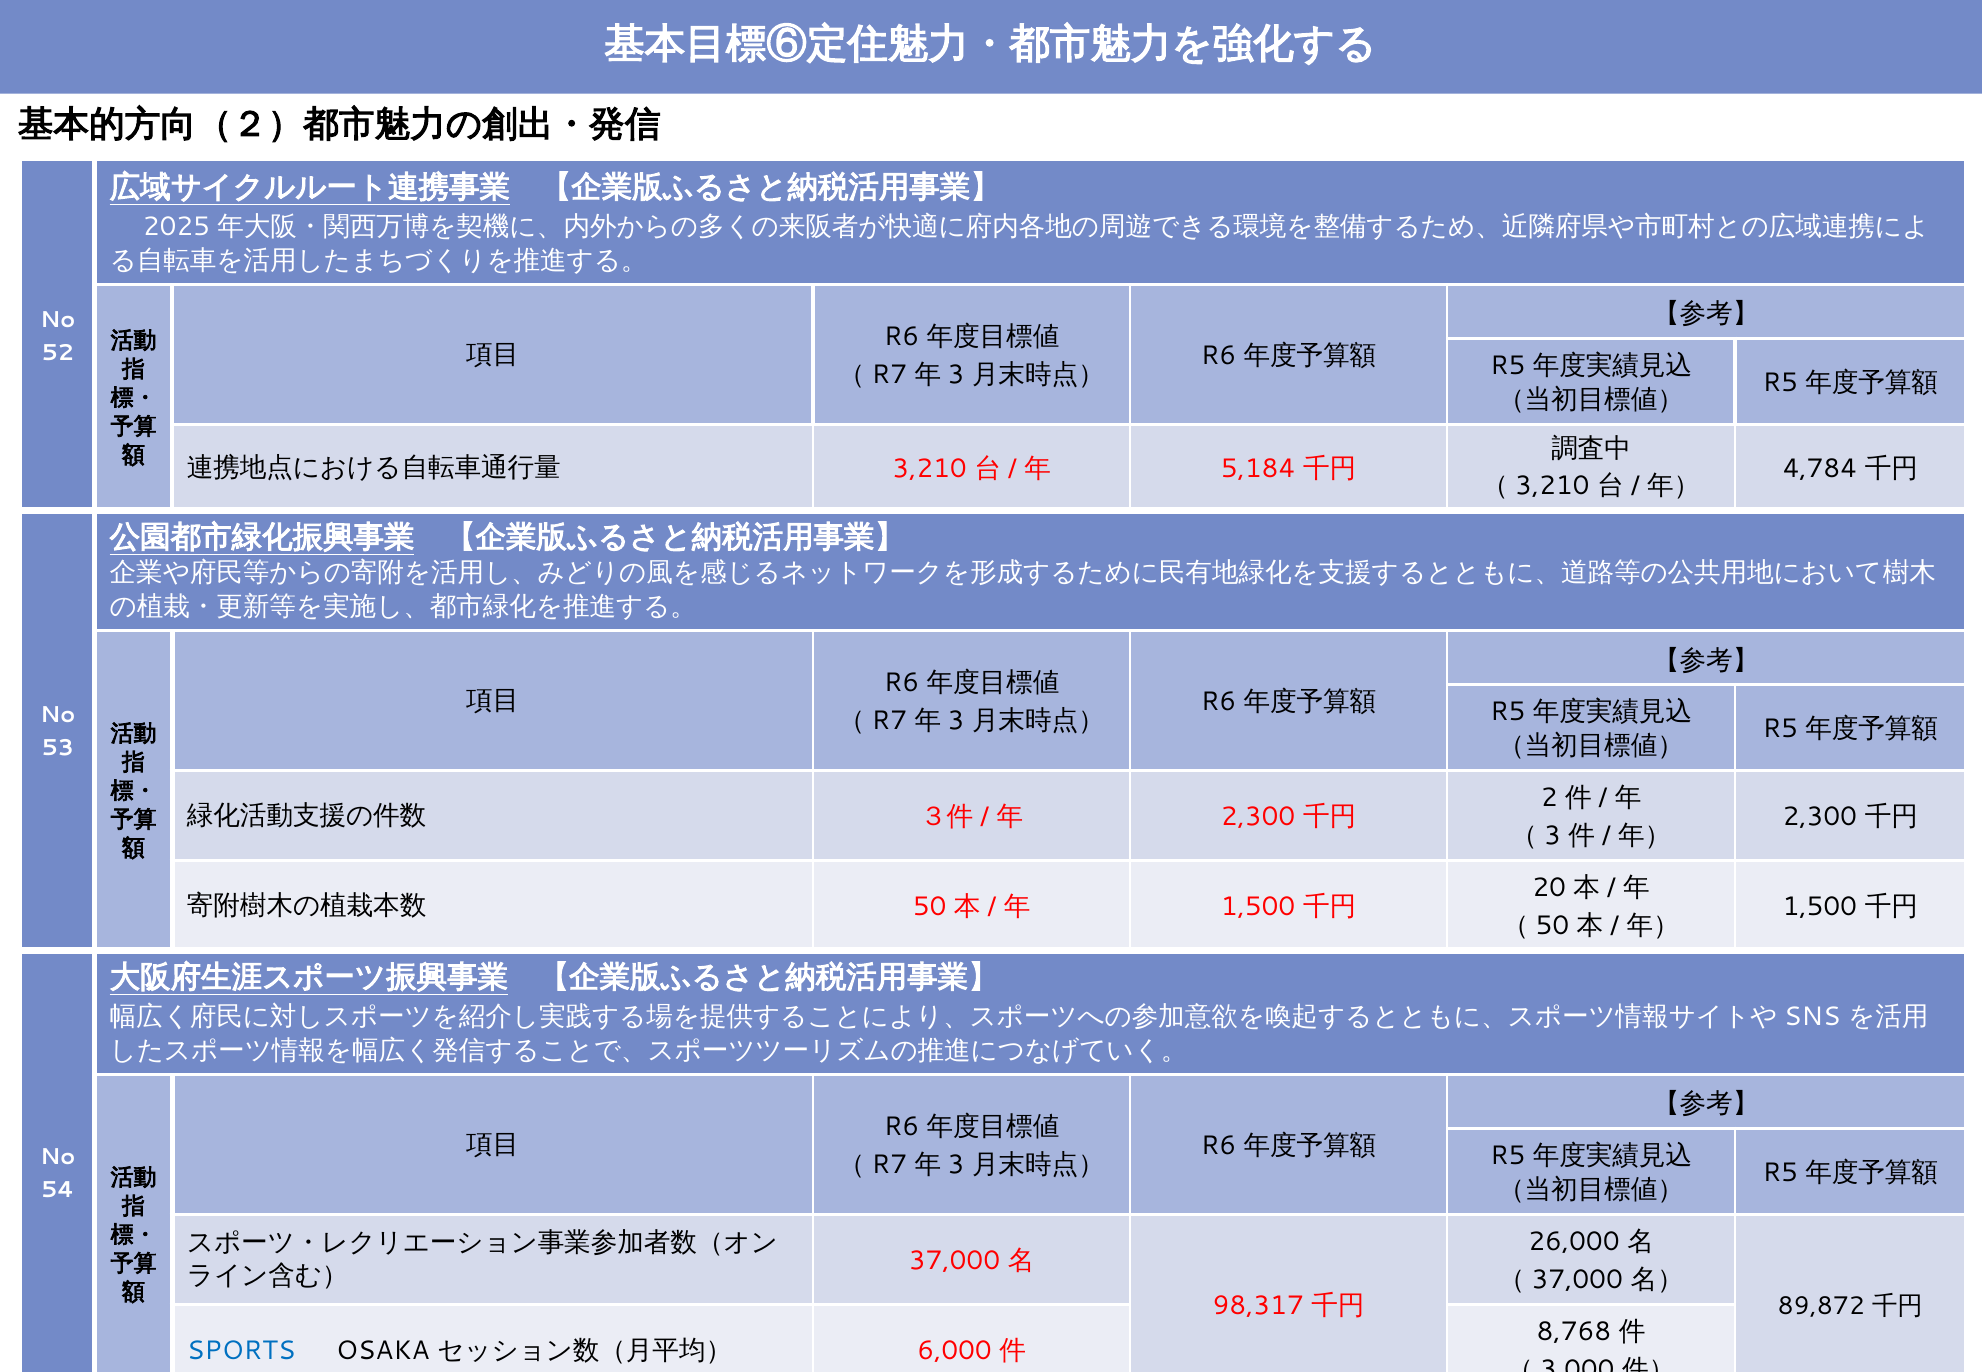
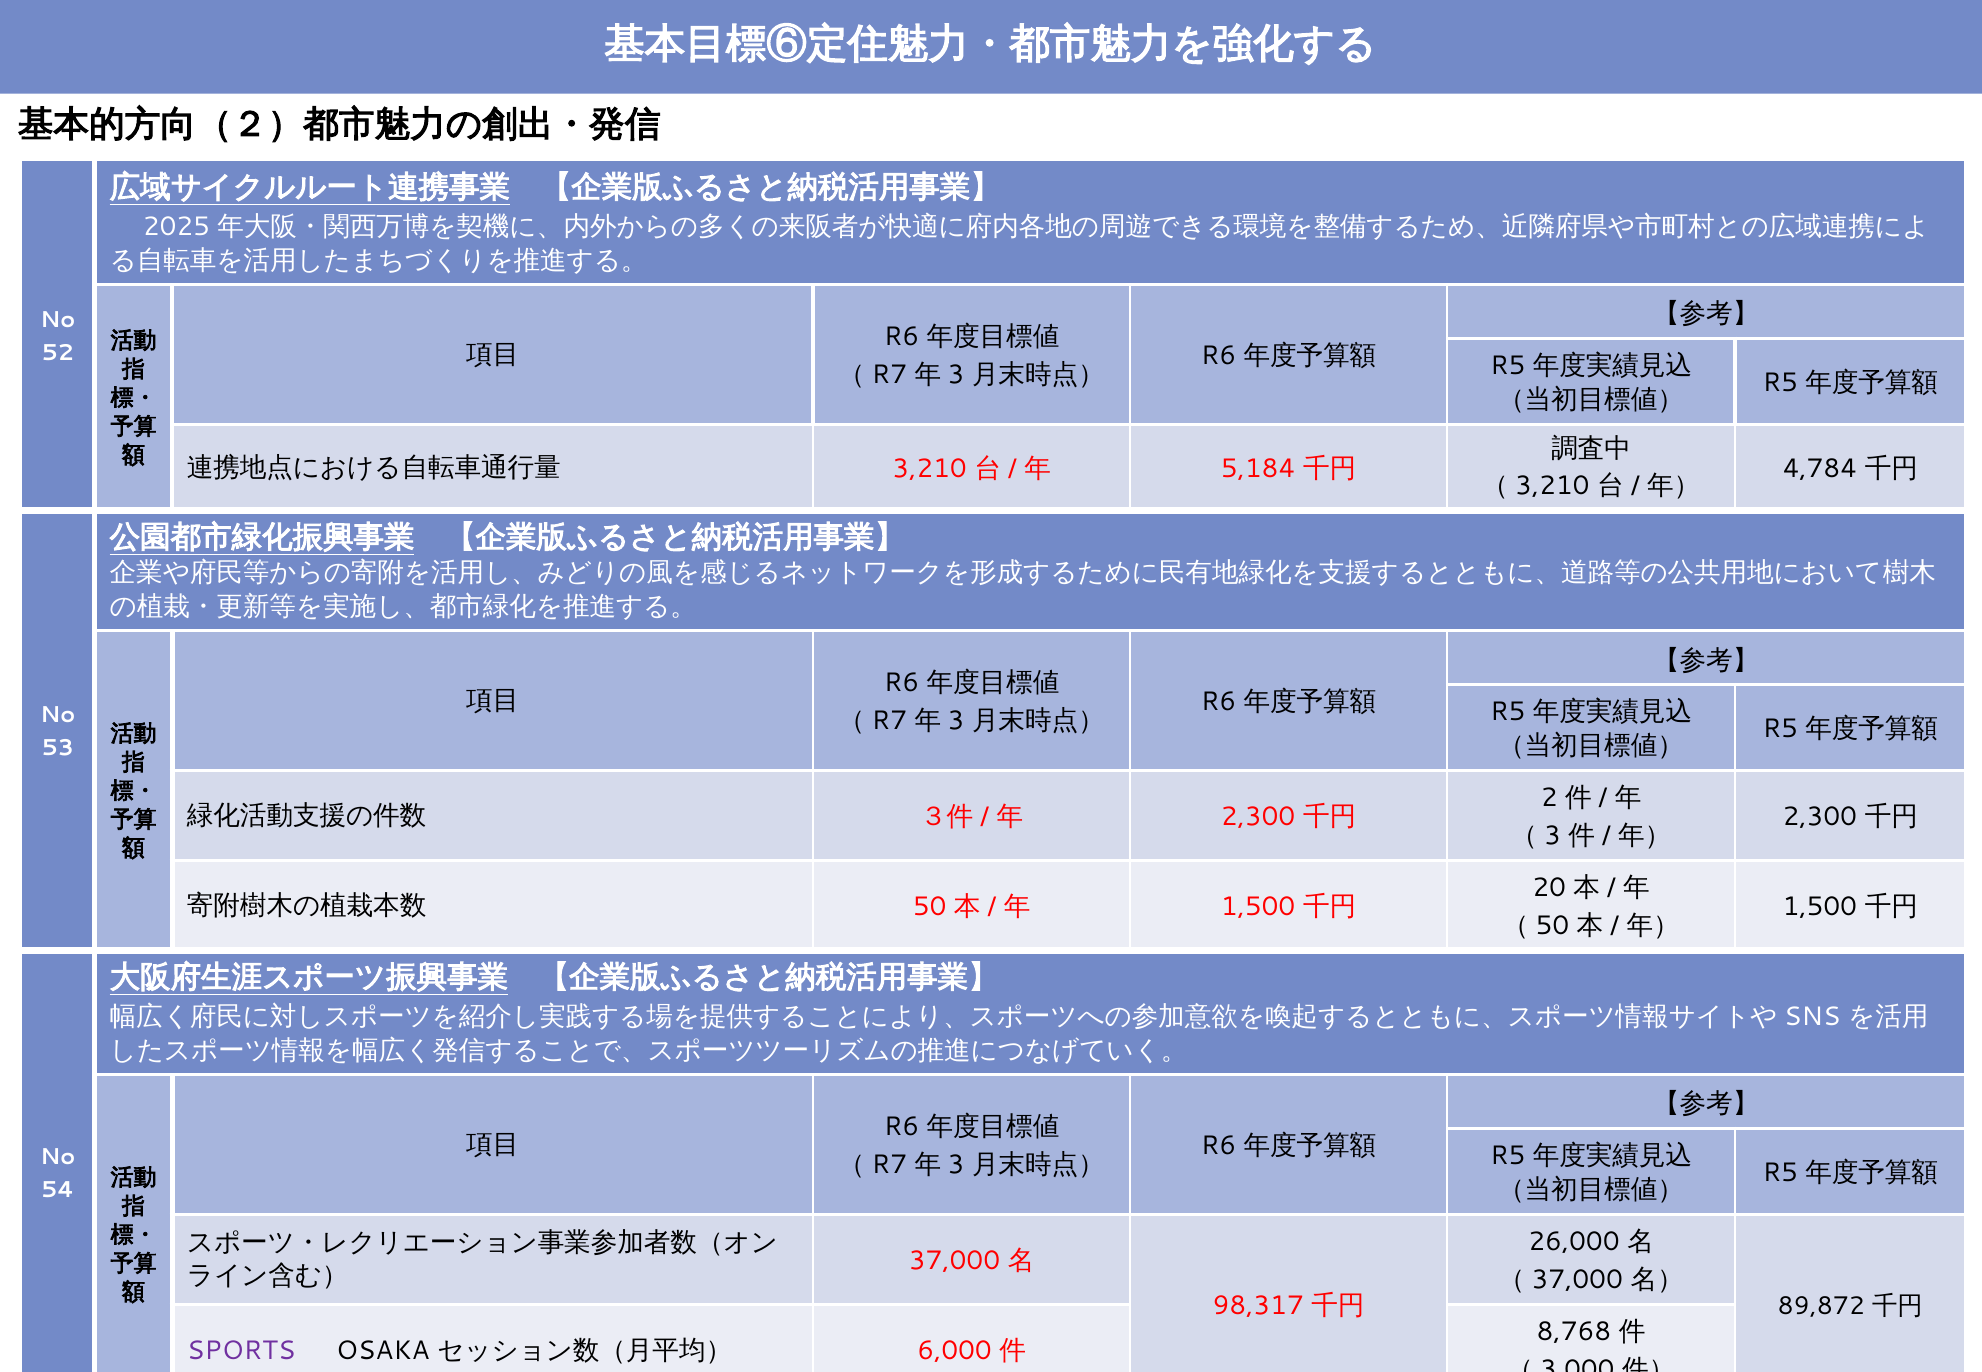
SPORTS colour: blue -> purple
